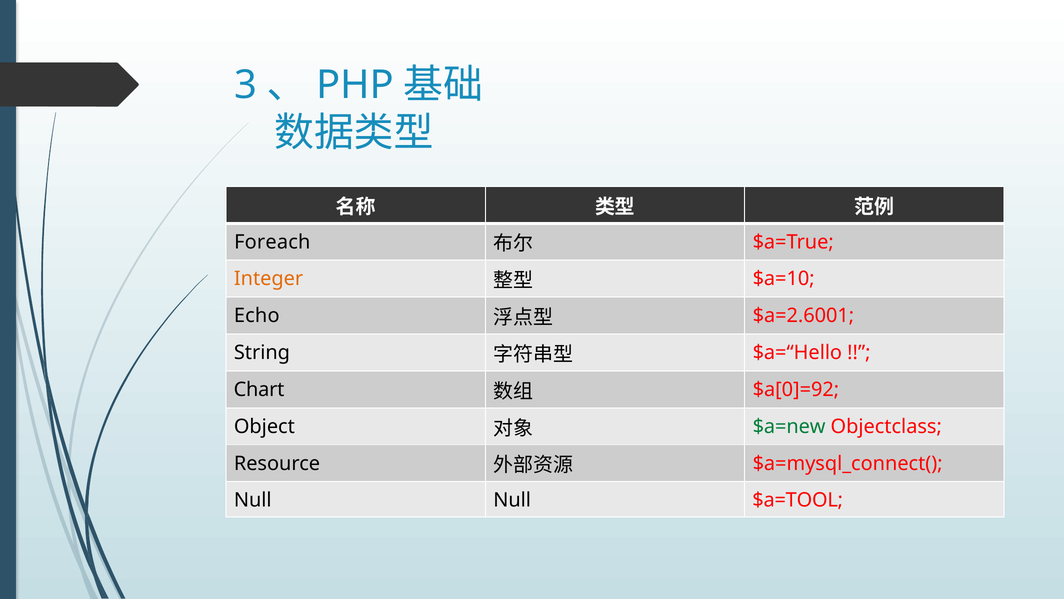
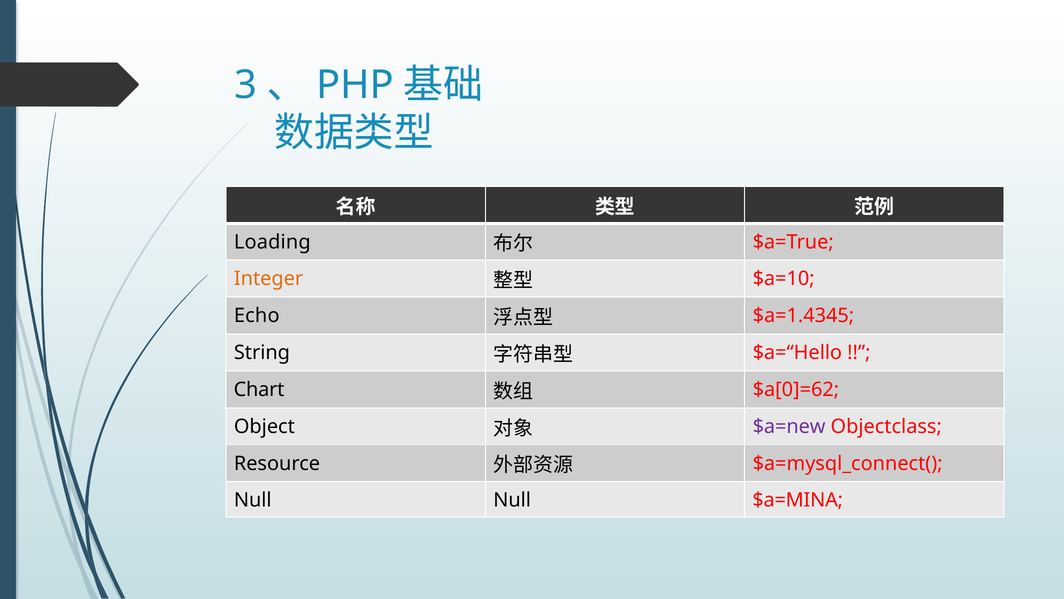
Foreach: Foreach -> Loading
$a=2.6001: $a=2.6001 -> $a=1.4345
$a[0]=92: $a[0]=92 -> $a[0]=62
$a=new colour: green -> purple
$a=TOOL: $a=TOOL -> $a=MINA
